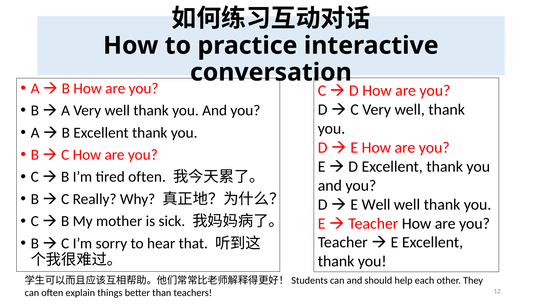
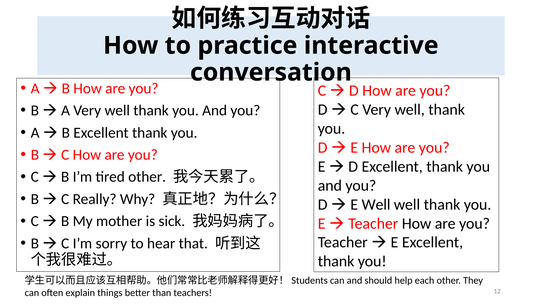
tired often: often -> other
